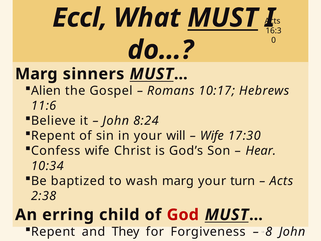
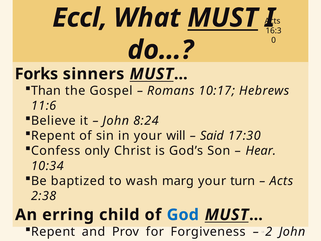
Marg at (36, 74): Marg -> Forks
Alien: Alien -> Than
Wife at (212, 136): Wife -> Said
Confess wife: wife -> only
God colour: red -> blue
They: They -> Prov
8: 8 -> 2
